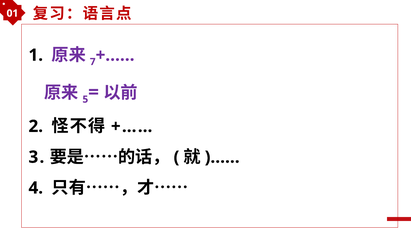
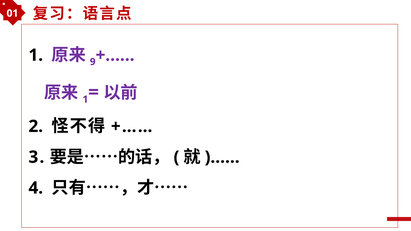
7: 7 -> 9
5 at (85, 99): 5 -> 1
